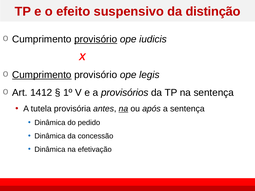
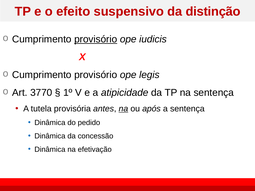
Cumprimento at (42, 75) underline: present -> none
1412: 1412 -> 3770
provisórios: provisórios -> atipicidade
